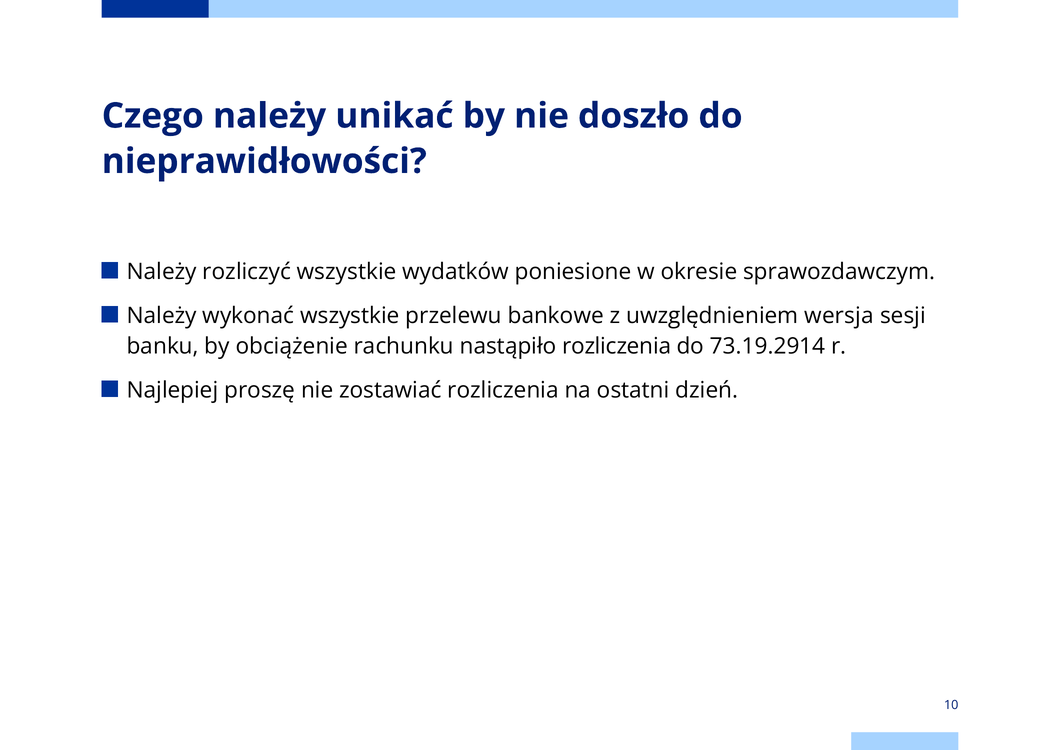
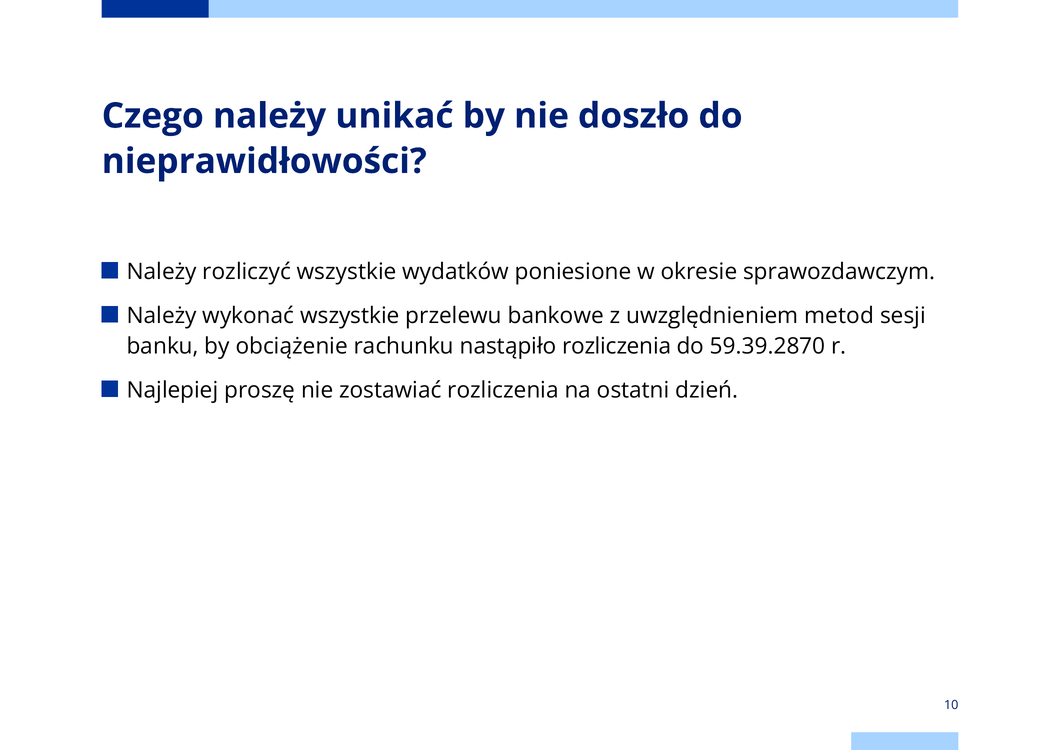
wersja: wersja -> metod
73.19.2914: 73.19.2914 -> 59.39.2870
